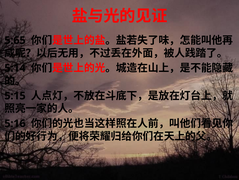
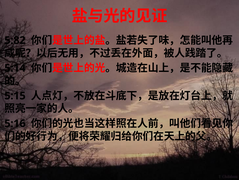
5:65: 5:65 -> 5:82
